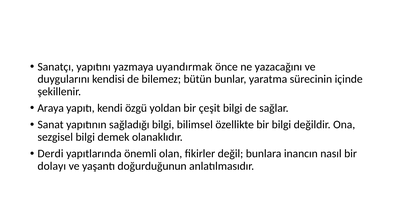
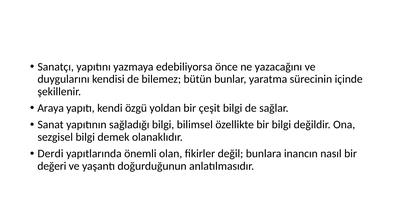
uyandırmak: uyandırmak -> edebiliyorsa
dolayı: dolayı -> değeri
